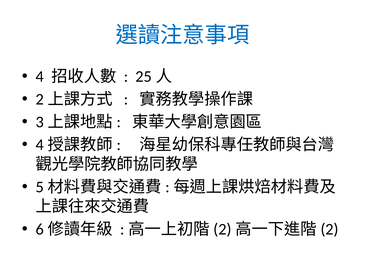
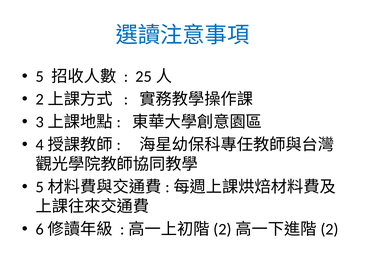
4: 4 -> 5
